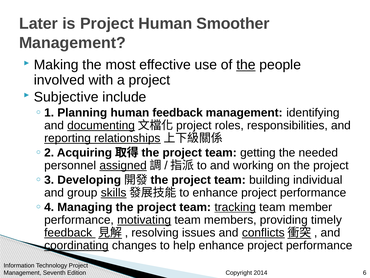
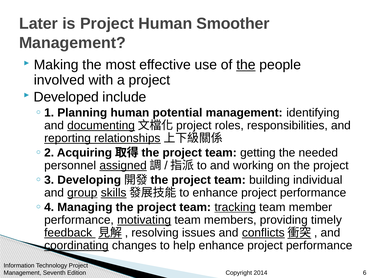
Subjective: Subjective -> Developed
human feedback: feedback -> potential
group underline: none -> present
